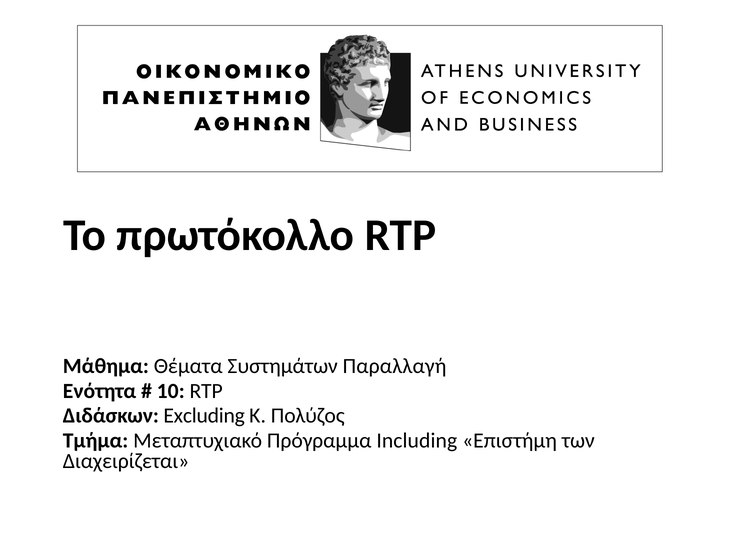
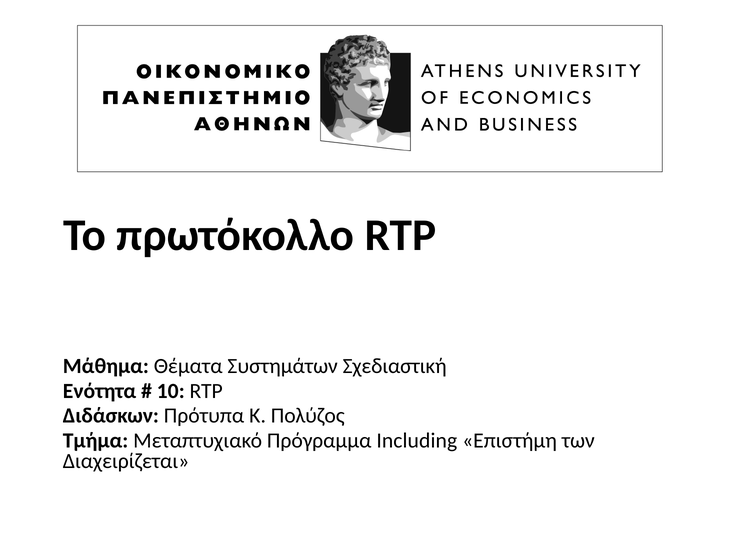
Παραλλαγή: Παραλλαγή -> Σχεδιαστική
Excluding: Excluding -> Πρότυπα
